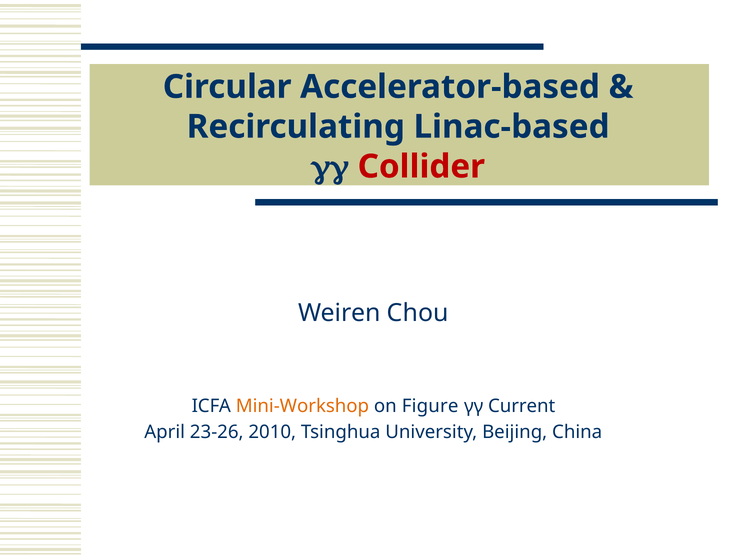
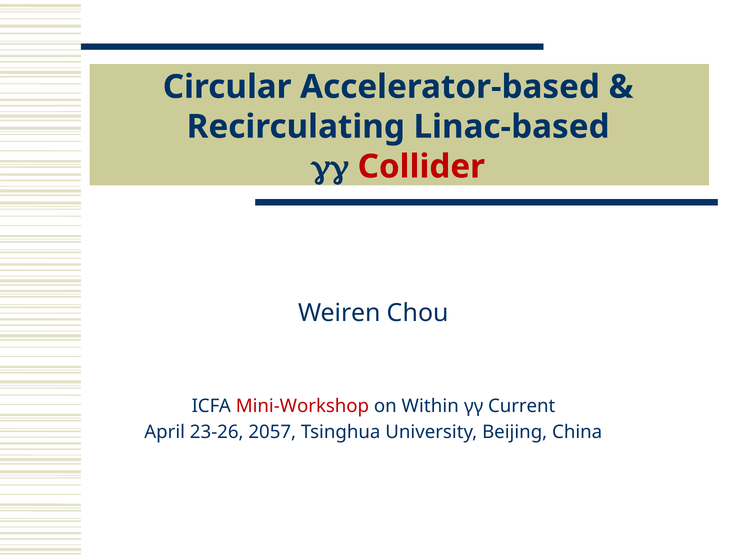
Mini-Workshop colour: orange -> red
Figure: Figure -> Within
2010: 2010 -> 2057
